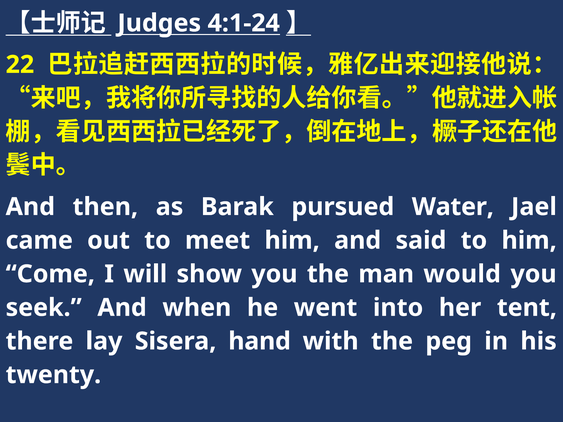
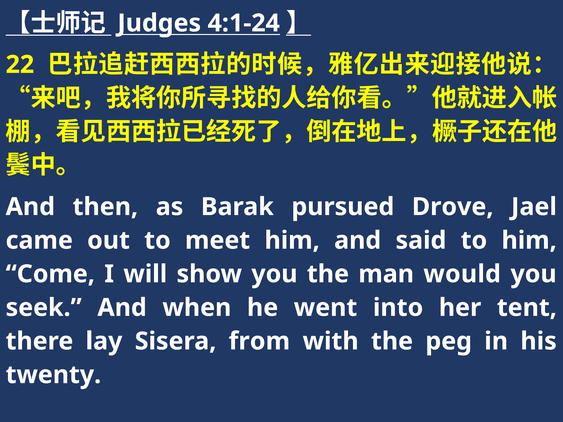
Water: Water -> Drove
hand: hand -> from
